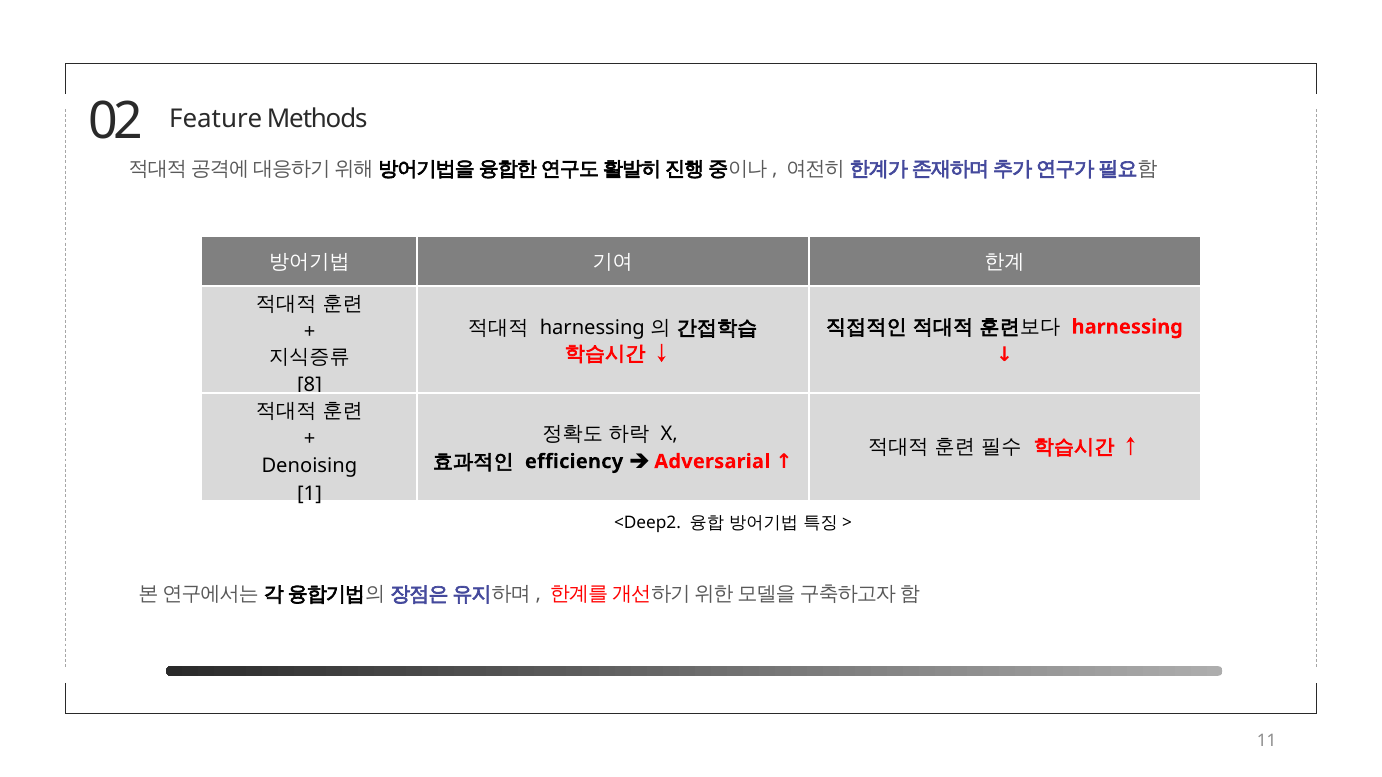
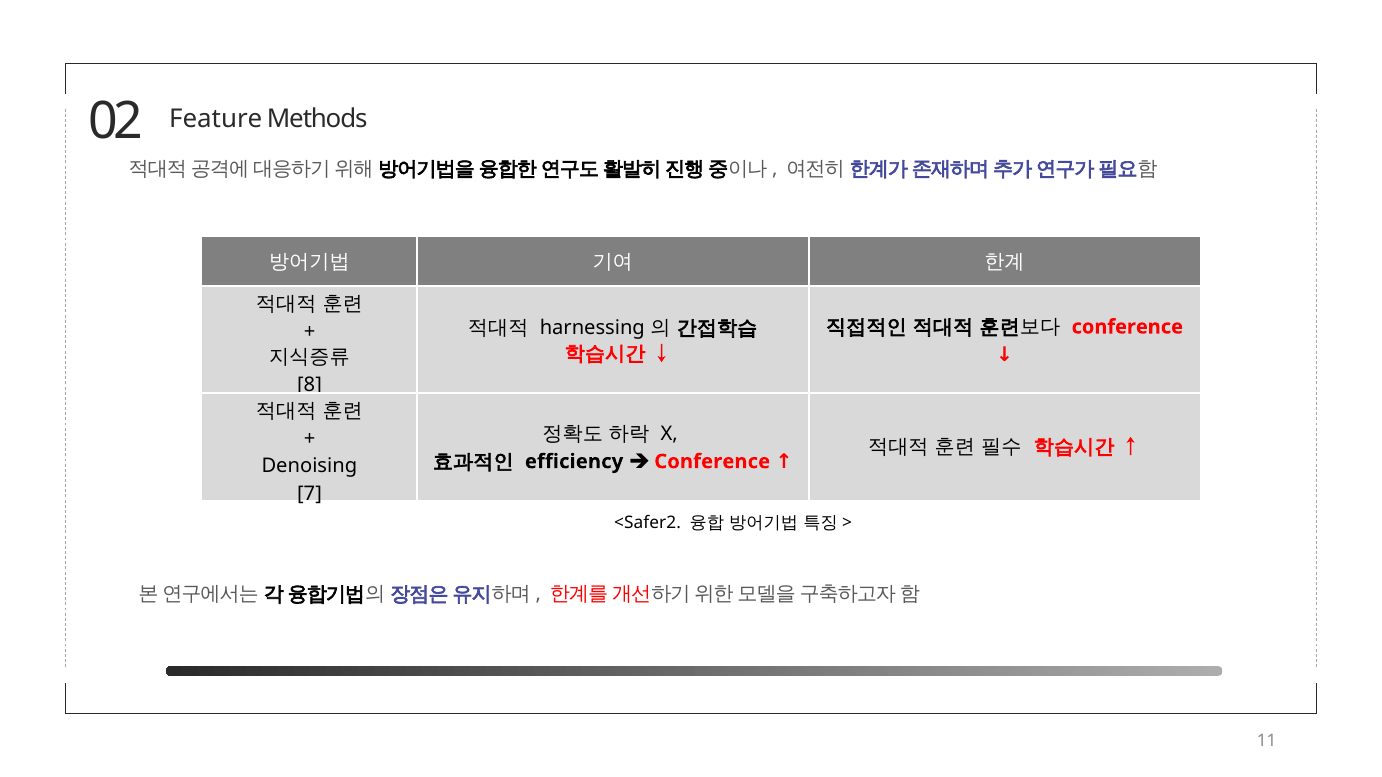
harnessing at (1127, 327): harnessing -> conference
Adversarial at (712, 462): Adversarial -> Conference
1: 1 -> 7
<Deep2: <Deep2 -> <Safer2
